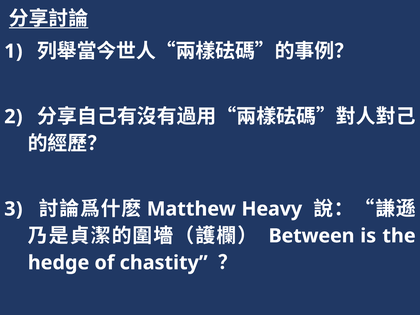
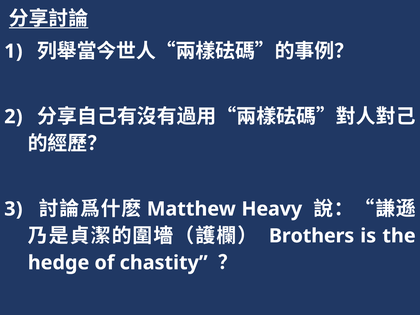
Between: Between -> Brothers
